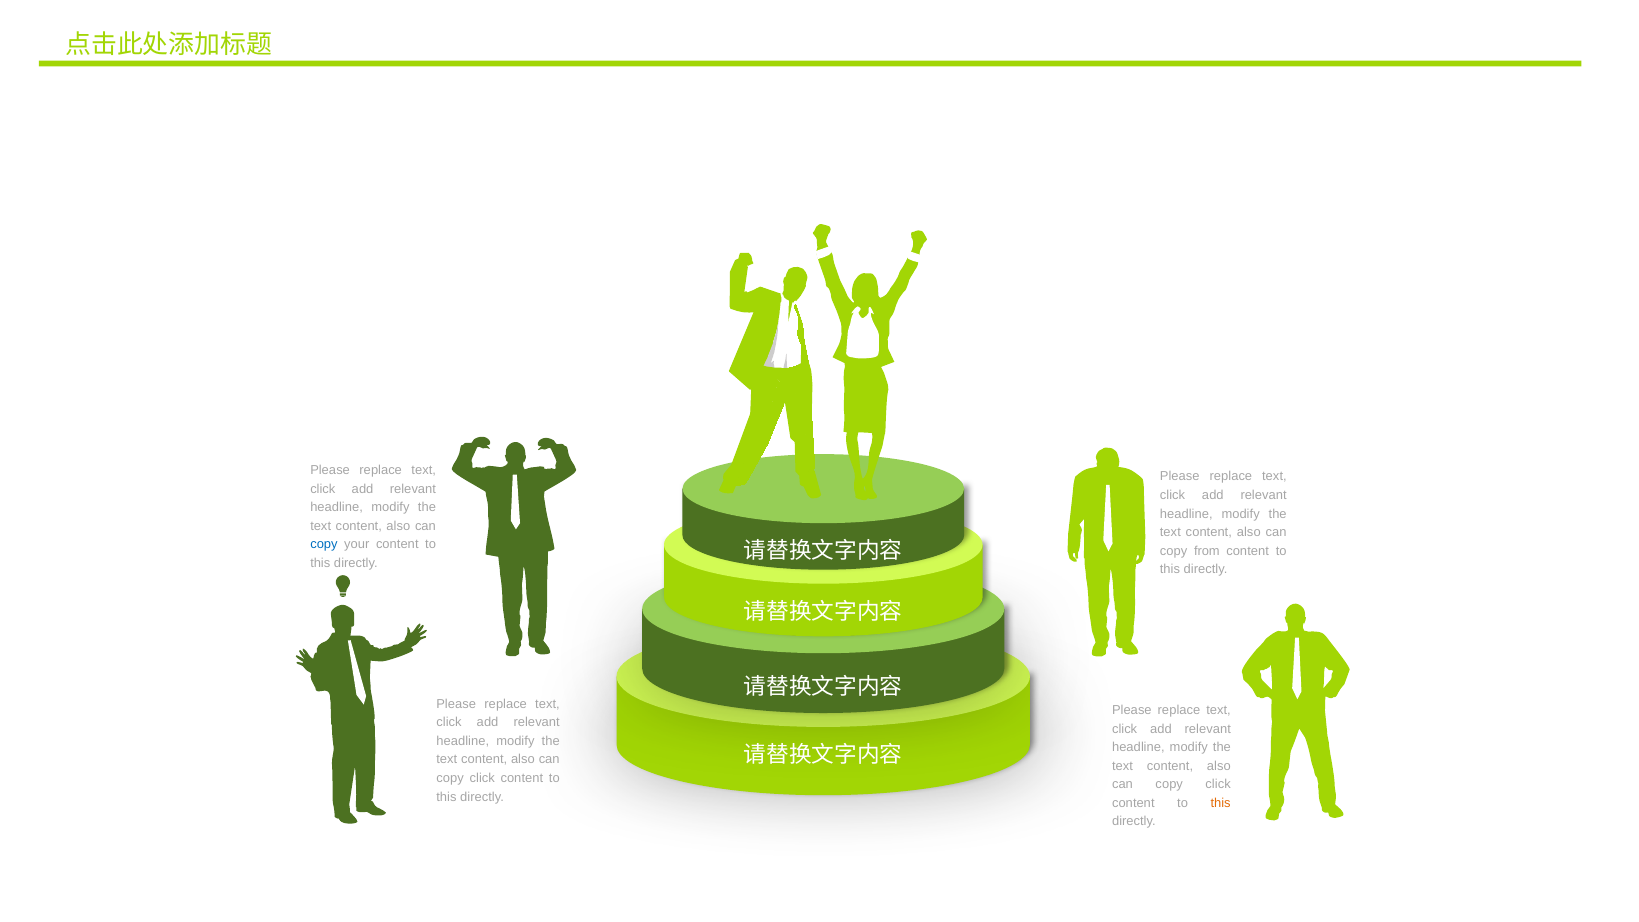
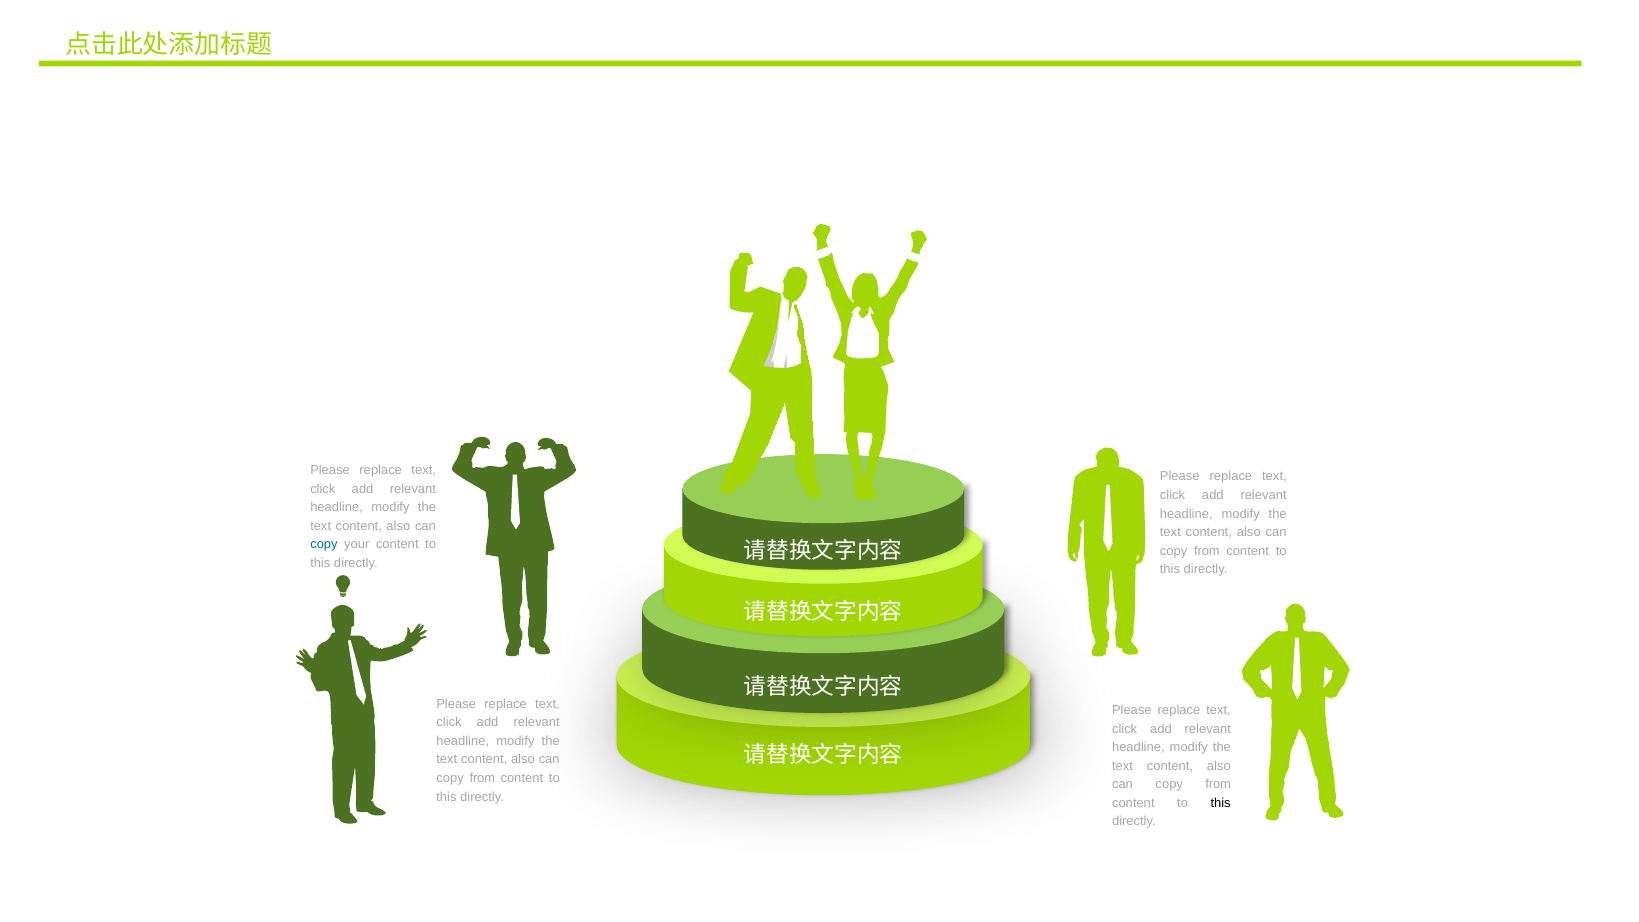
click at (482, 778): click -> from
click at (1218, 784): click -> from
this at (1221, 803) colour: orange -> black
